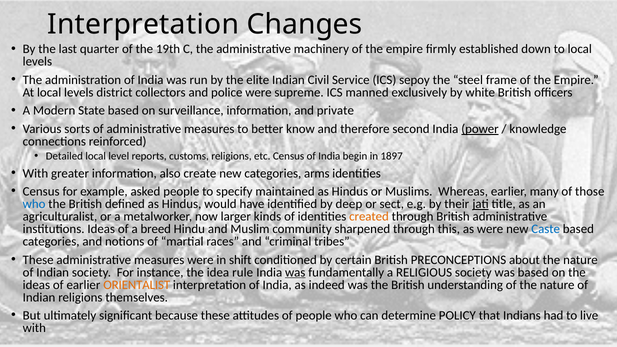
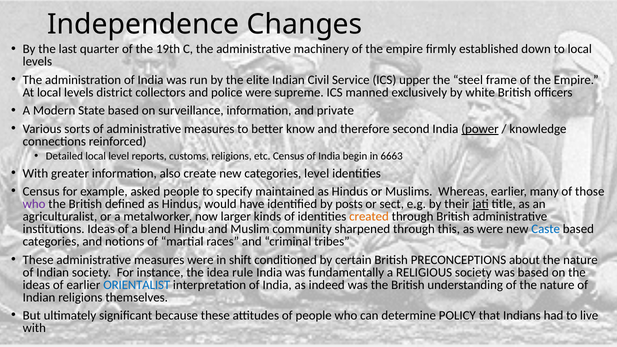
Interpretation at (143, 25): Interpretation -> Independence
sepoy: sepoy -> upper
1897: 1897 -> 6663
categories arms: arms -> level
who at (34, 204) colour: blue -> purple
deep: deep -> posts
breed: breed -> blend
was at (295, 272) underline: present -> none
ORIENTALIST colour: orange -> blue
